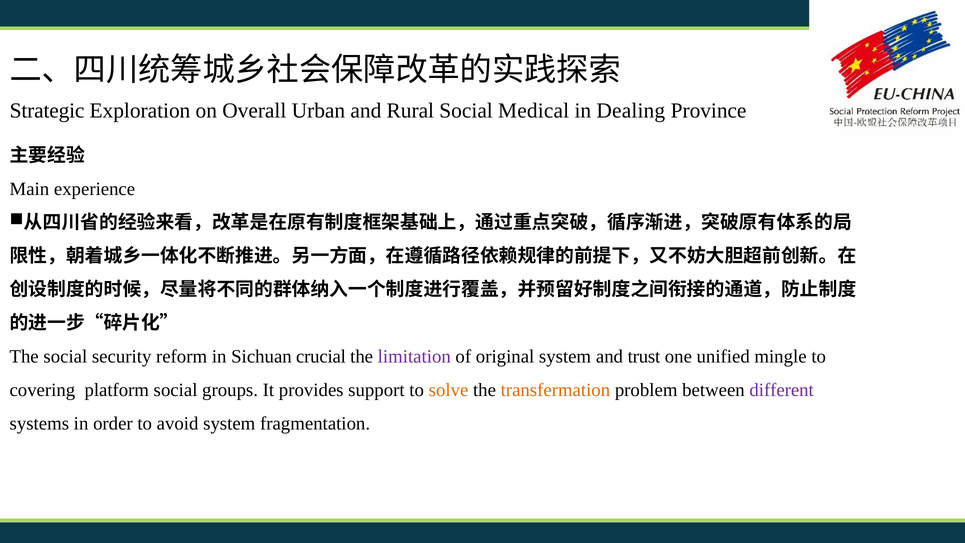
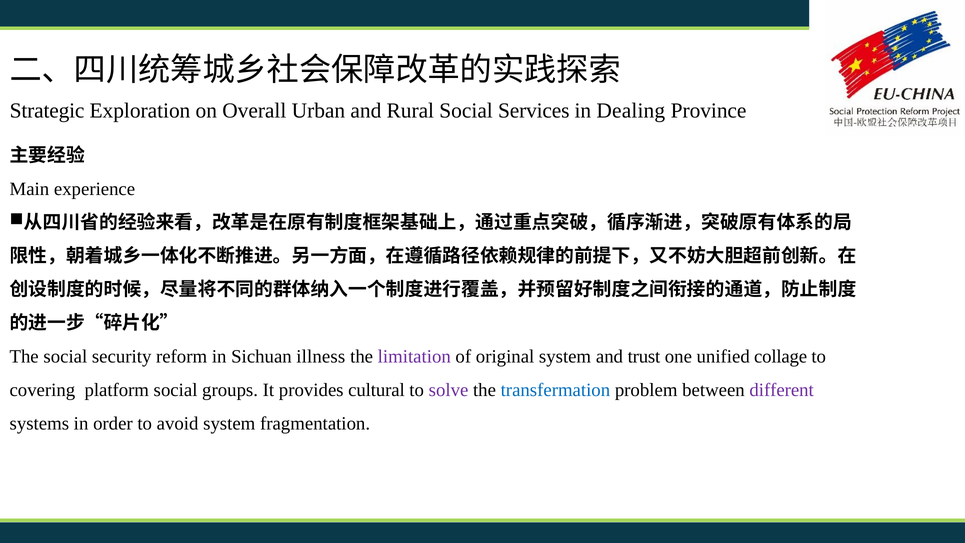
Medical: Medical -> Services
crucial: crucial -> illness
mingle: mingle -> collage
support: support -> cultural
solve colour: orange -> purple
transfermation colour: orange -> blue
